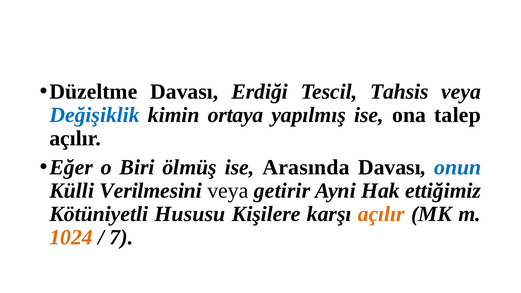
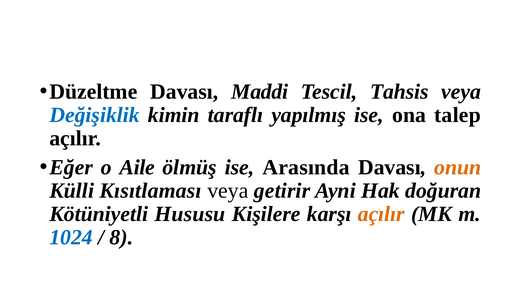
Erdiği: Erdiği -> Maddi
ortaya: ortaya -> taraflı
Biri: Biri -> Aile
onun colour: blue -> orange
Verilmesini: Verilmesini -> Kısıtlaması
ettiğimiz: ettiğimiz -> doğuran
1024 colour: orange -> blue
7: 7 -> 8
